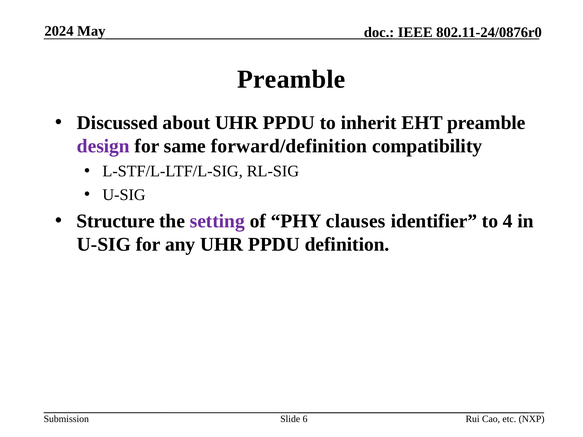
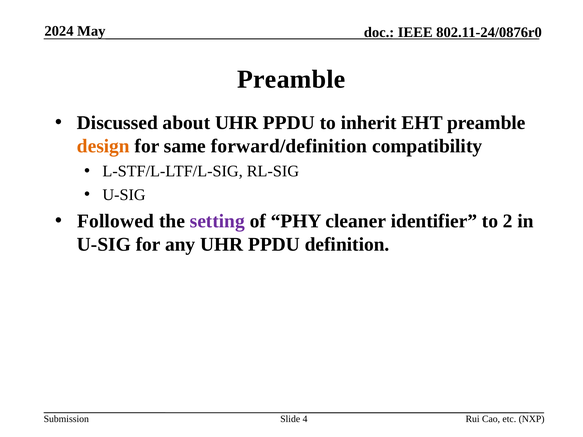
design colour: purple -> orange
Structure: Structure -> Followed
clauses: clauses -> cleaner
4: 4 -> 2
6: 6 -> 4
